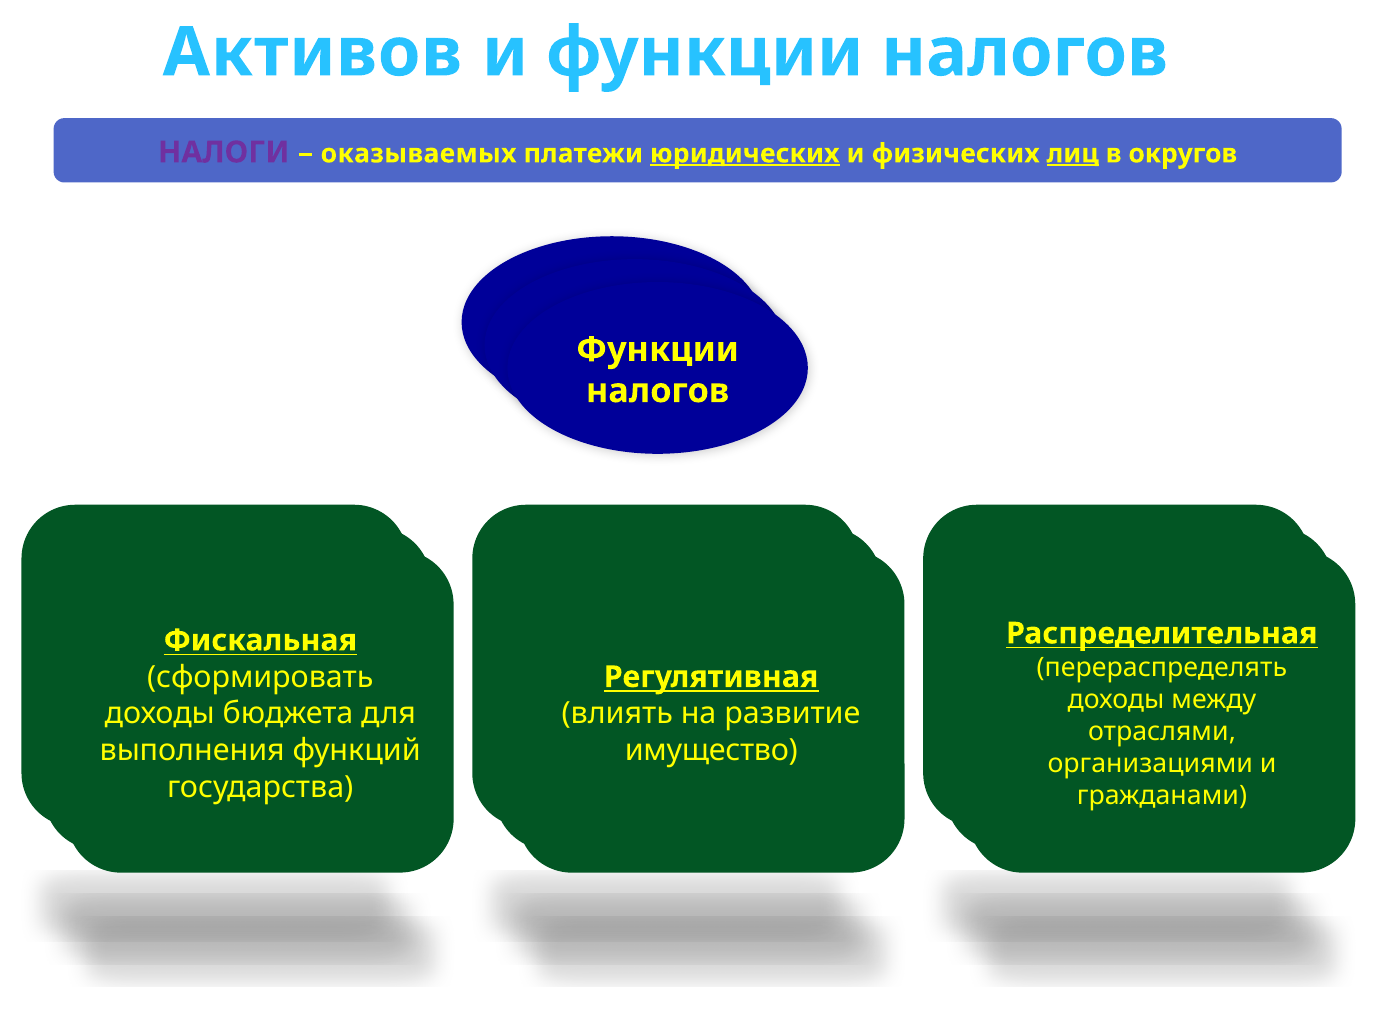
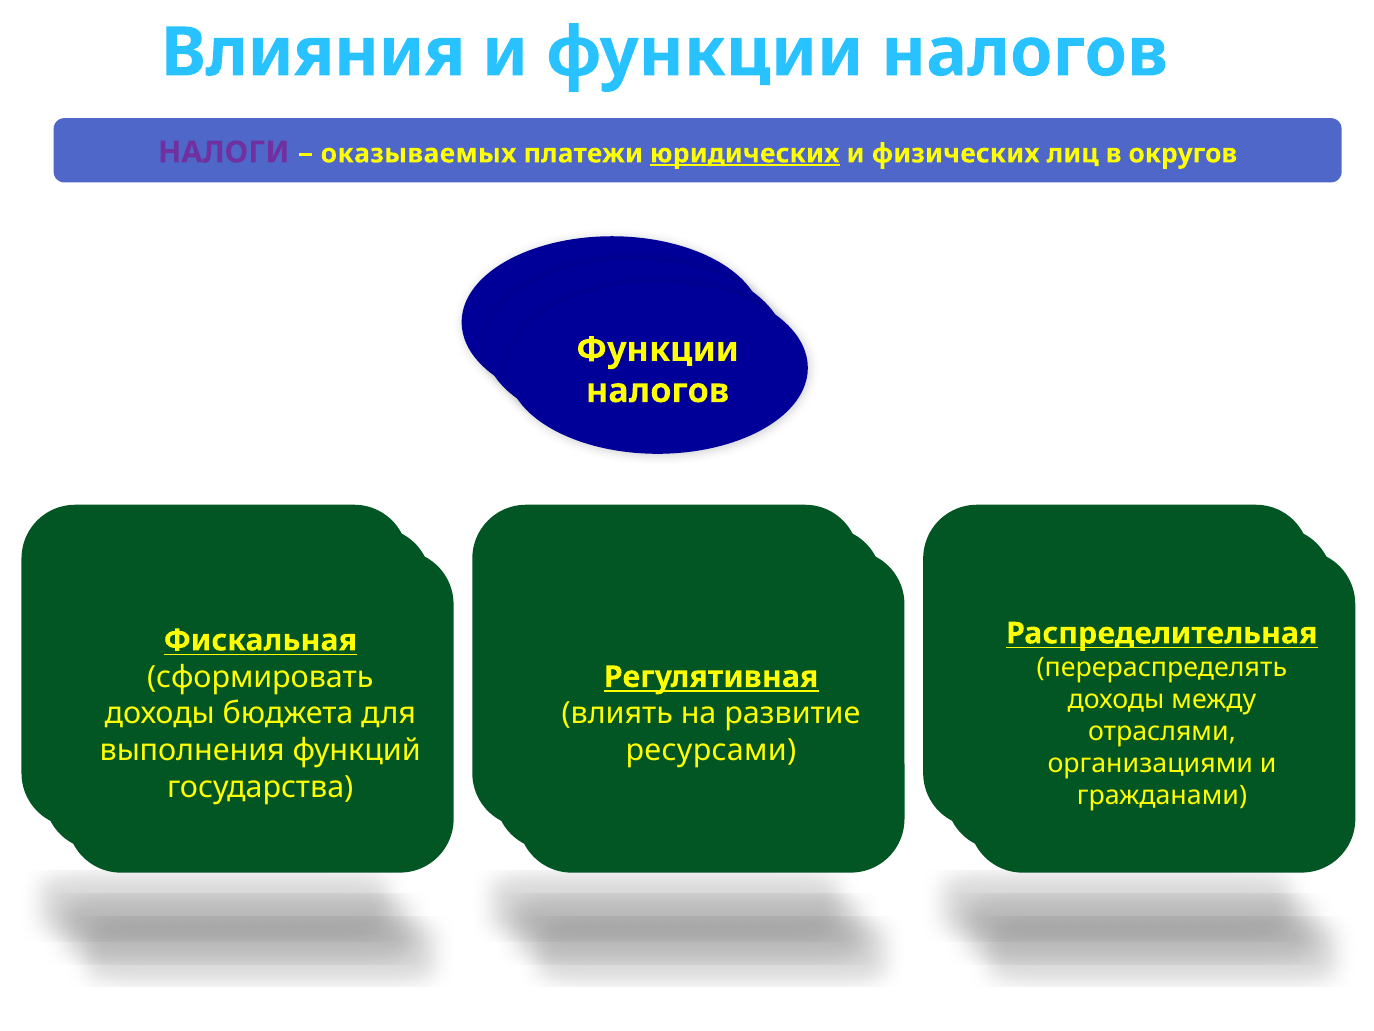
Активов: Активов -> Влияния
лиц underline: present -> none
имущество: имущество -> ресурсами
